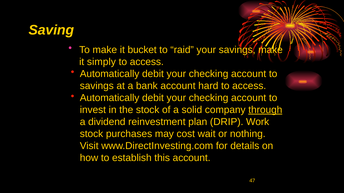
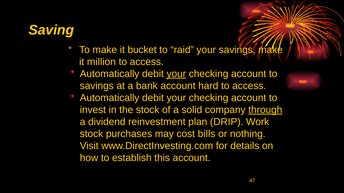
simply: simply -> million
your at (176, 74) underline: none -> present
wait: wait -> bills
